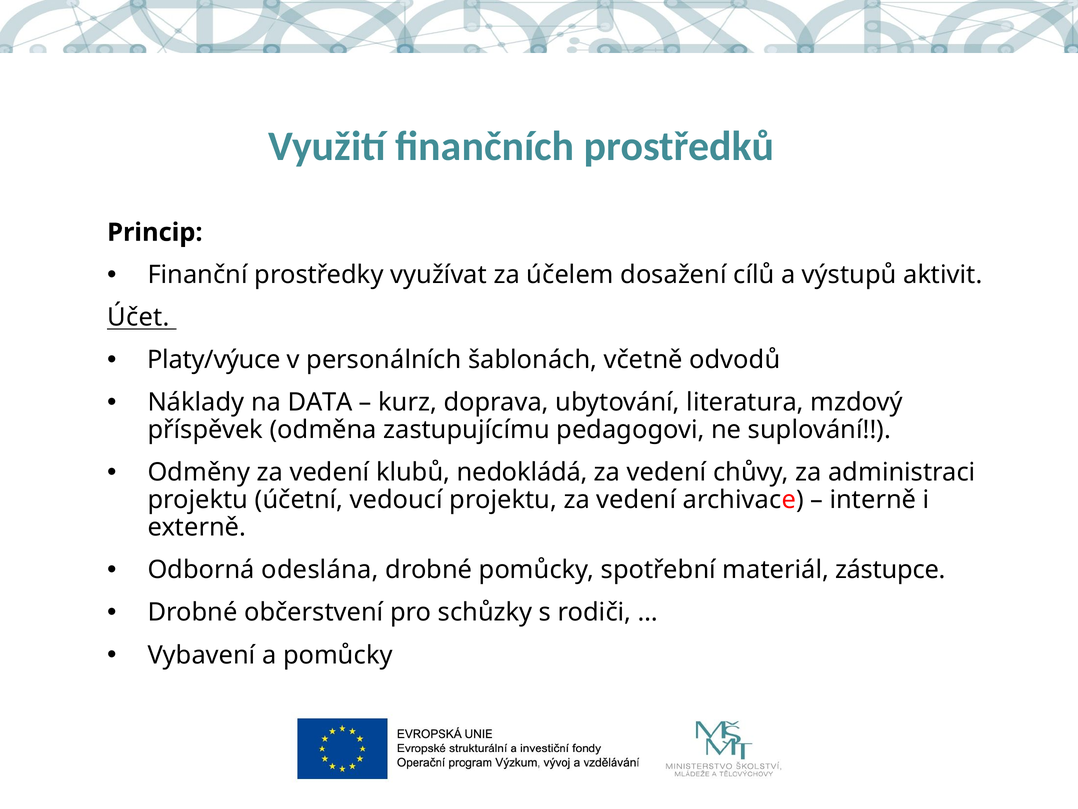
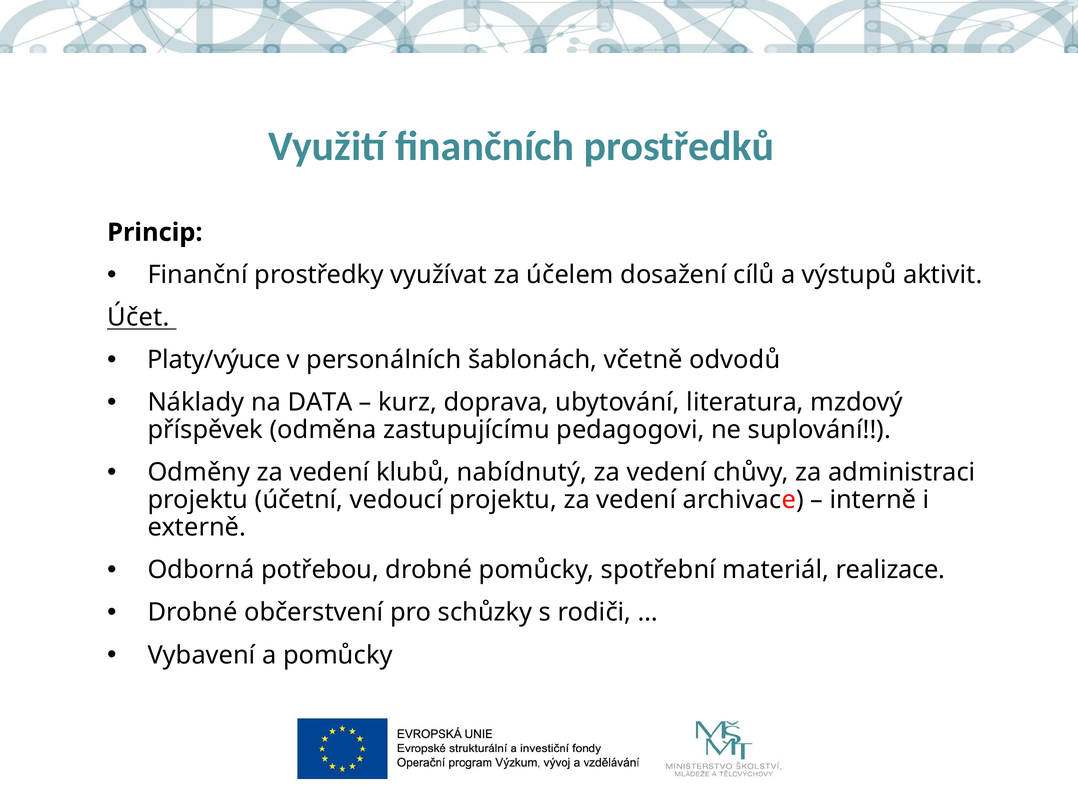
nedokládá: nedokládá -> nabídnutý
odeslána: odeslána -> potřebou
zástupce: zástupce -> realizace
